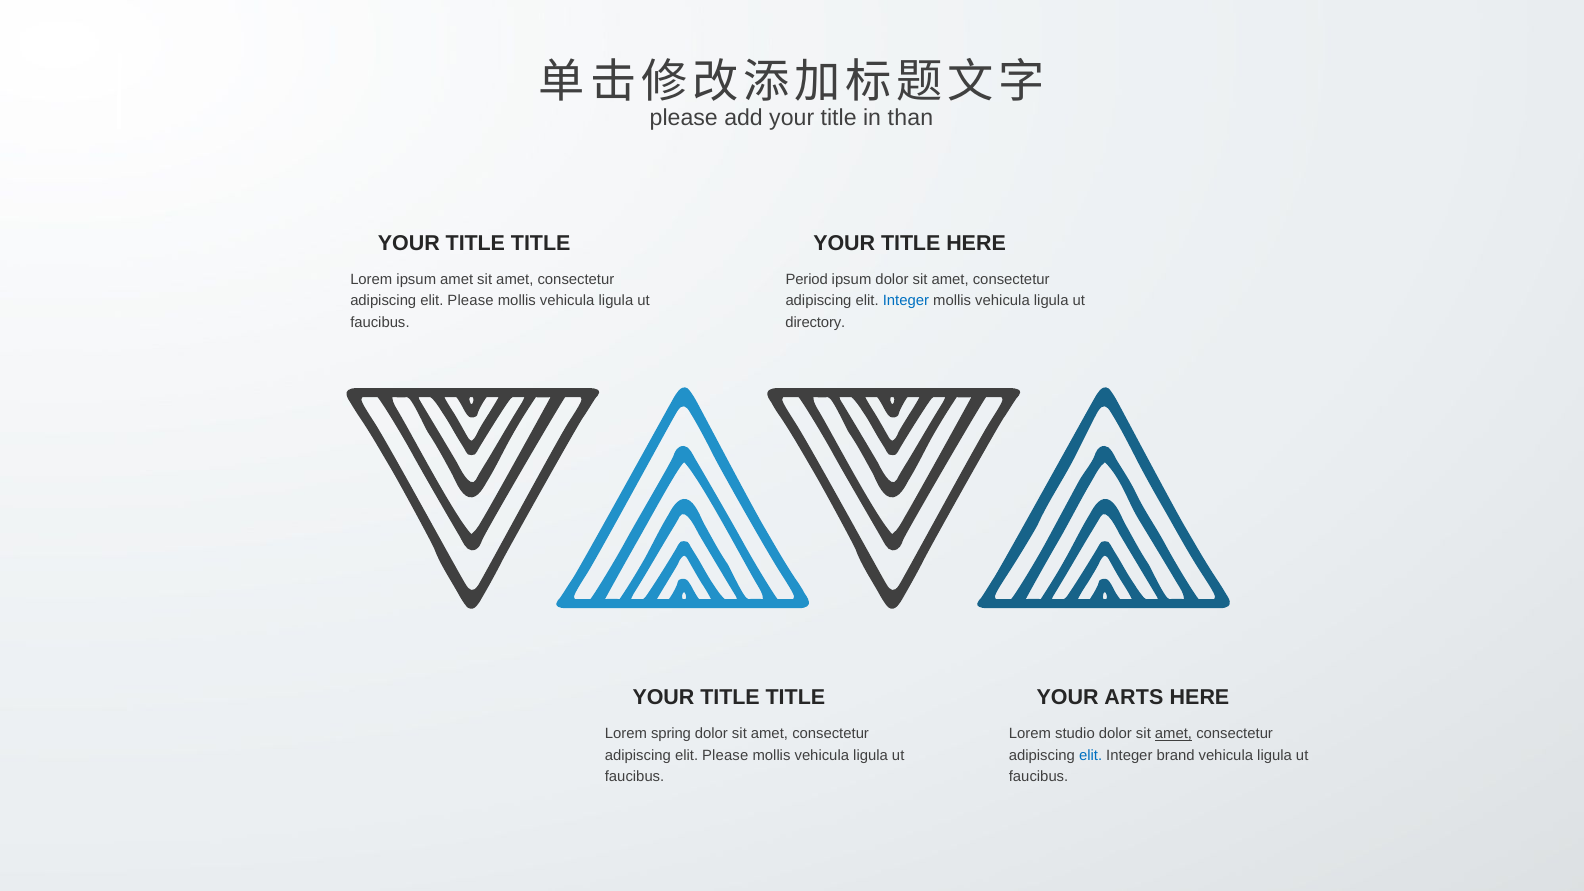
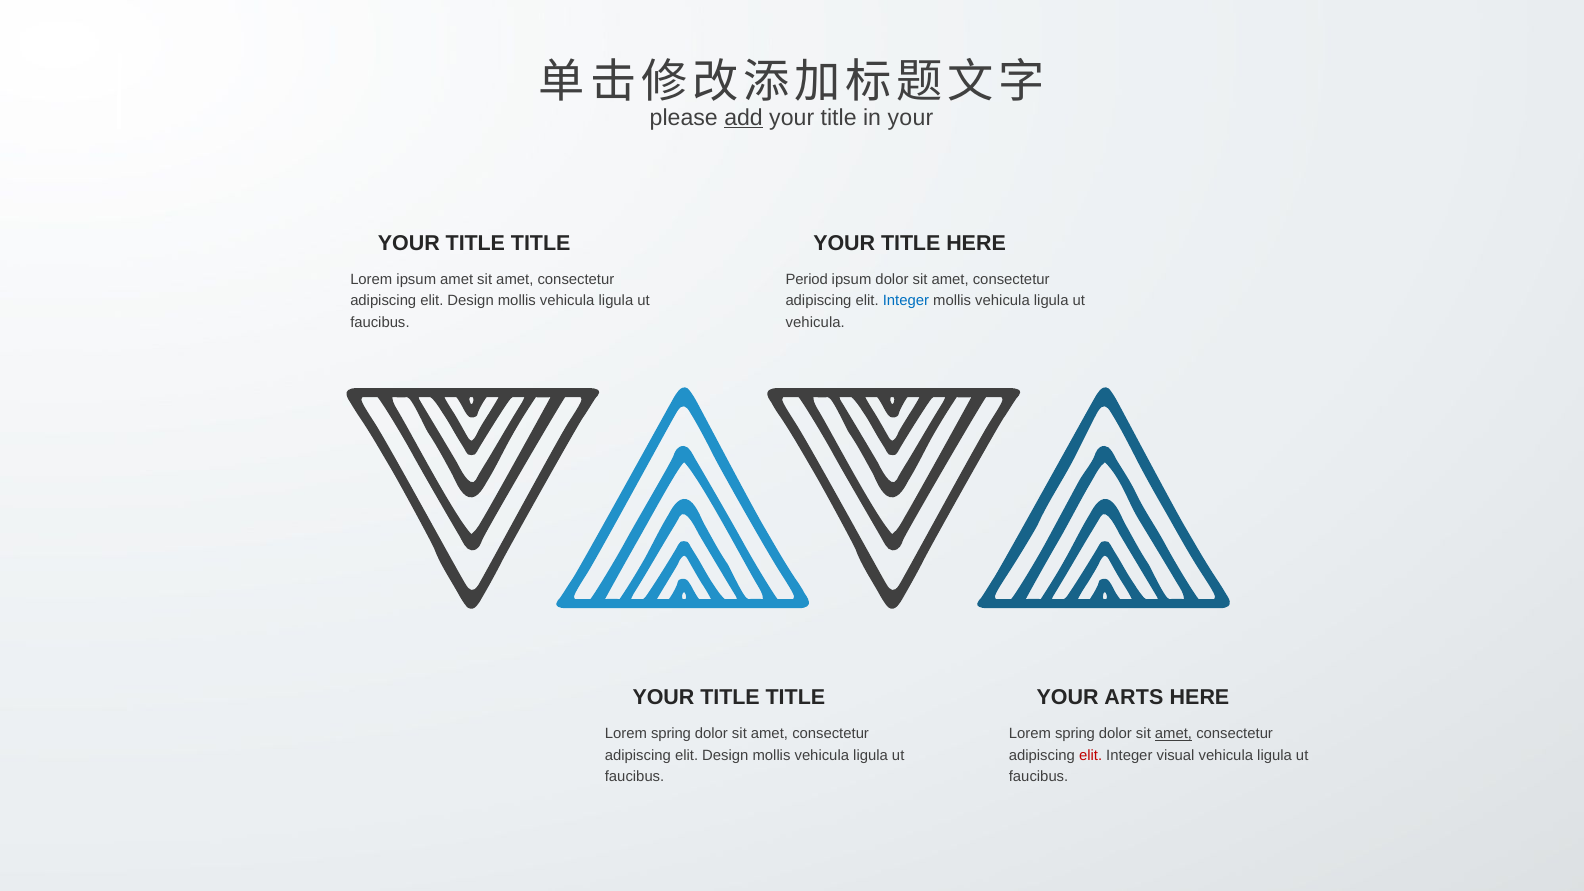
add underline: none -> present
in than: than -> your
Please at (471, 301): Please -> Design
directory at (815, 322): directory -> vehicula
studio at (1075, 734): studio -> spring
Please at (725, 755): Please -> Design
elit at (1091, 755) colour: blue -> red
brand: brand -> visual
